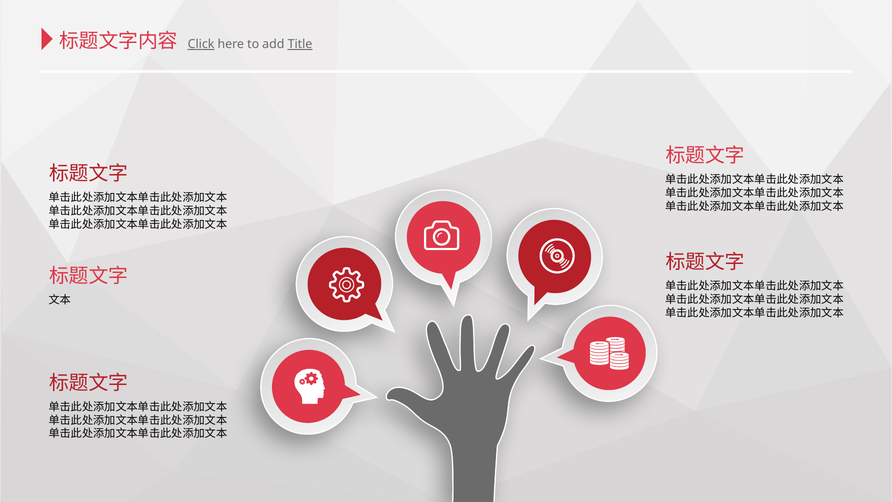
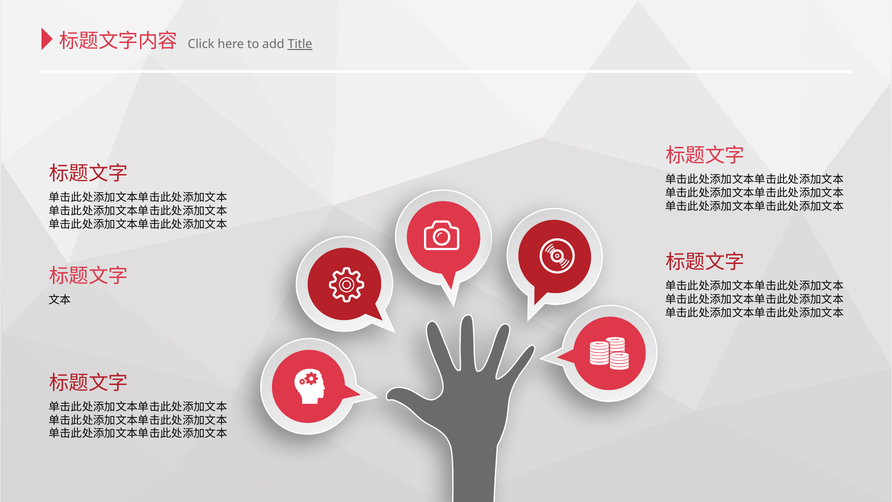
Click underline: present -> none
